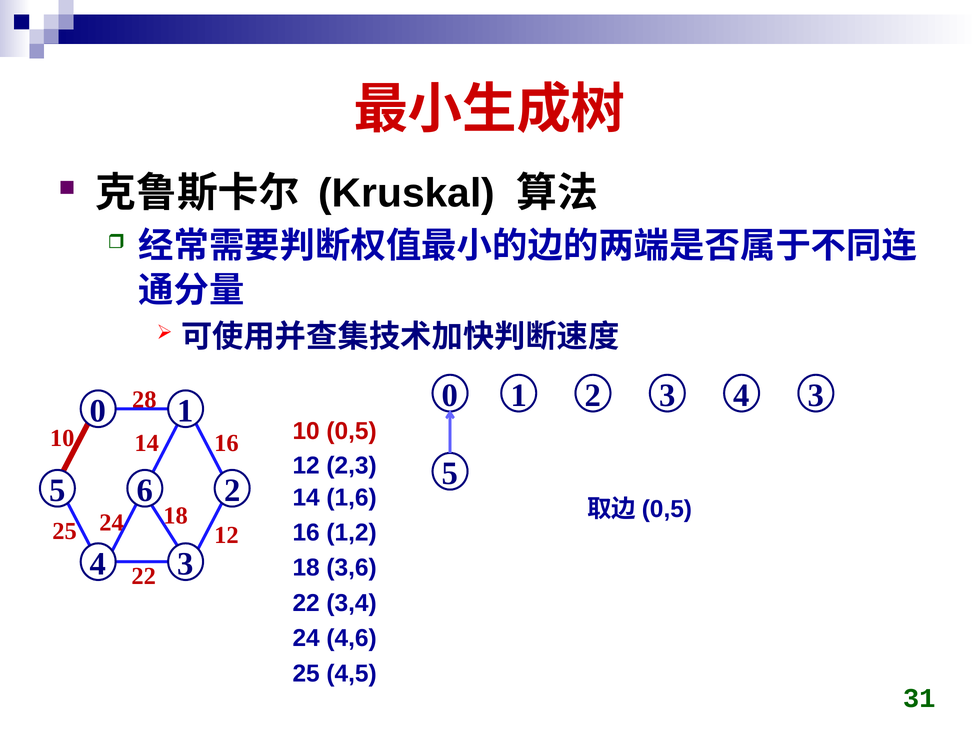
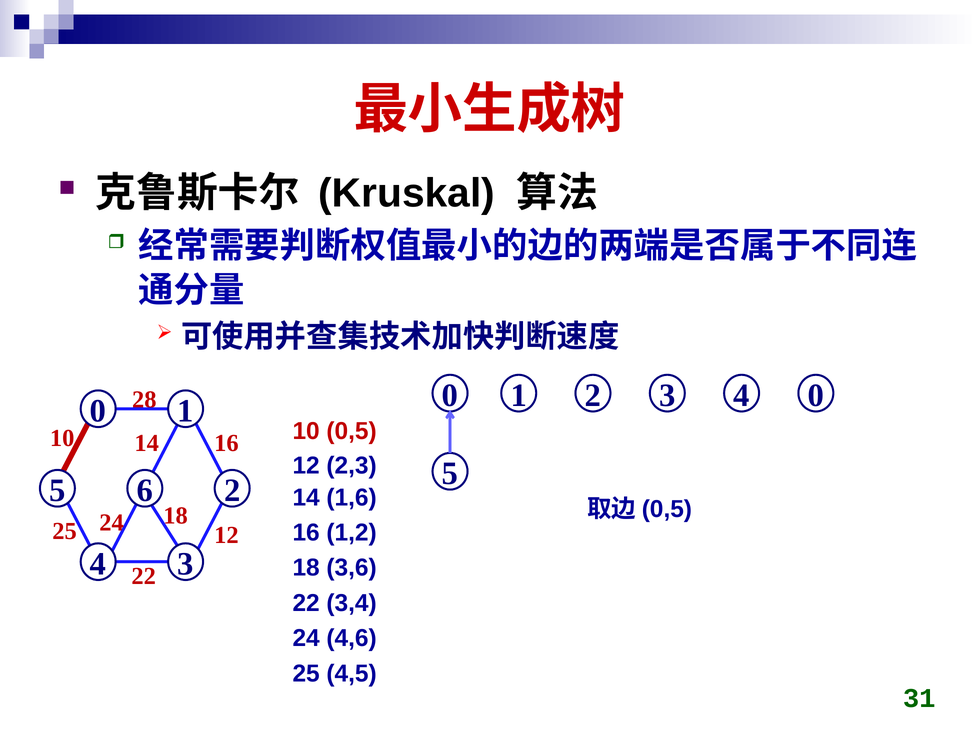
4 3: 3 -> 0
